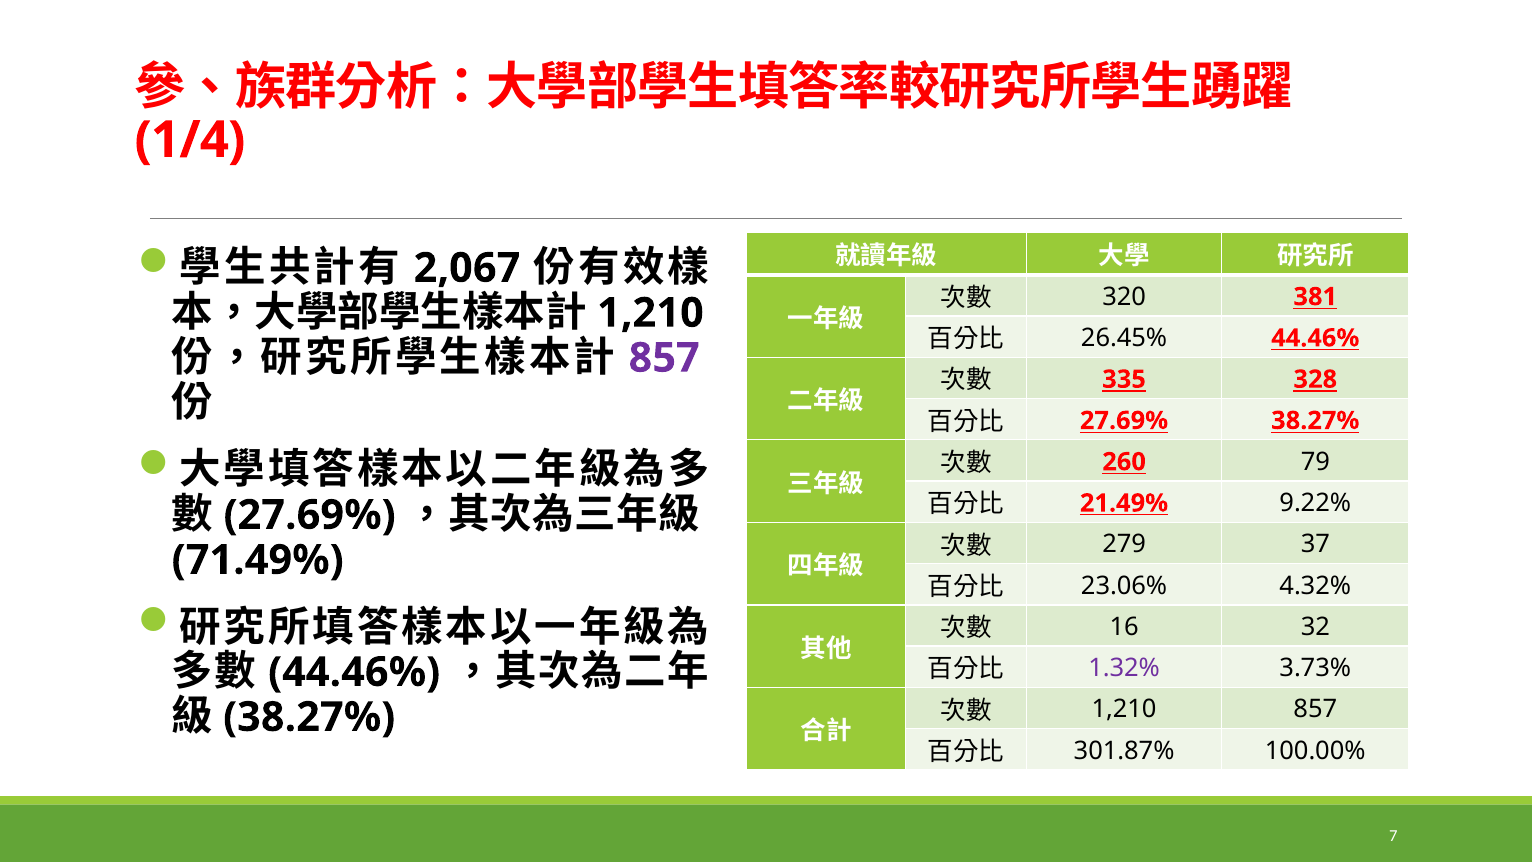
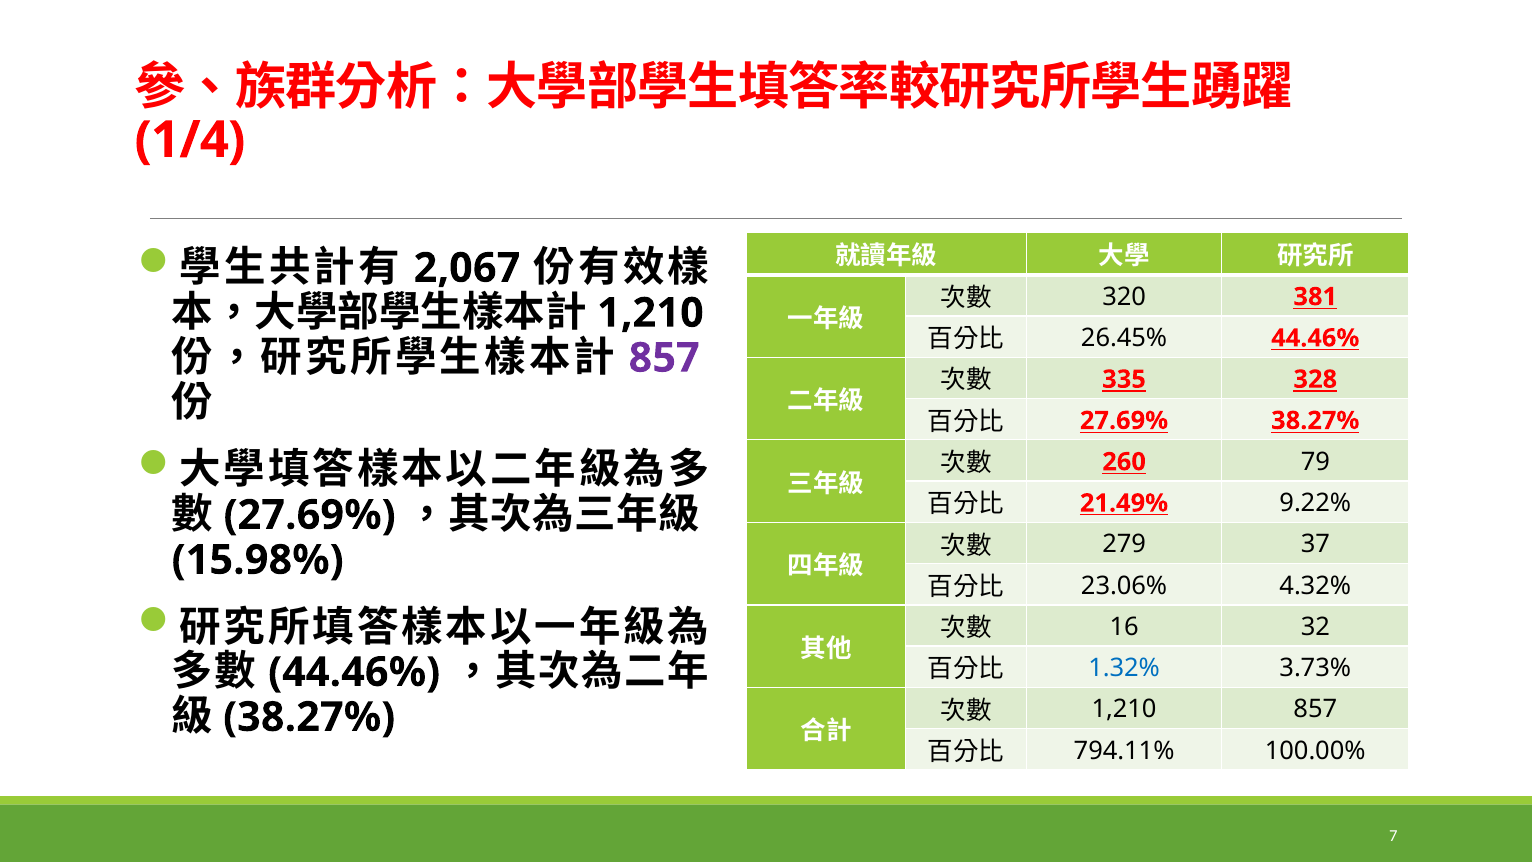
71.49%: 71.49% -> 15.98%
1.32% colour: purple -> blue
301.87%: 301.87% -> 794.11%
